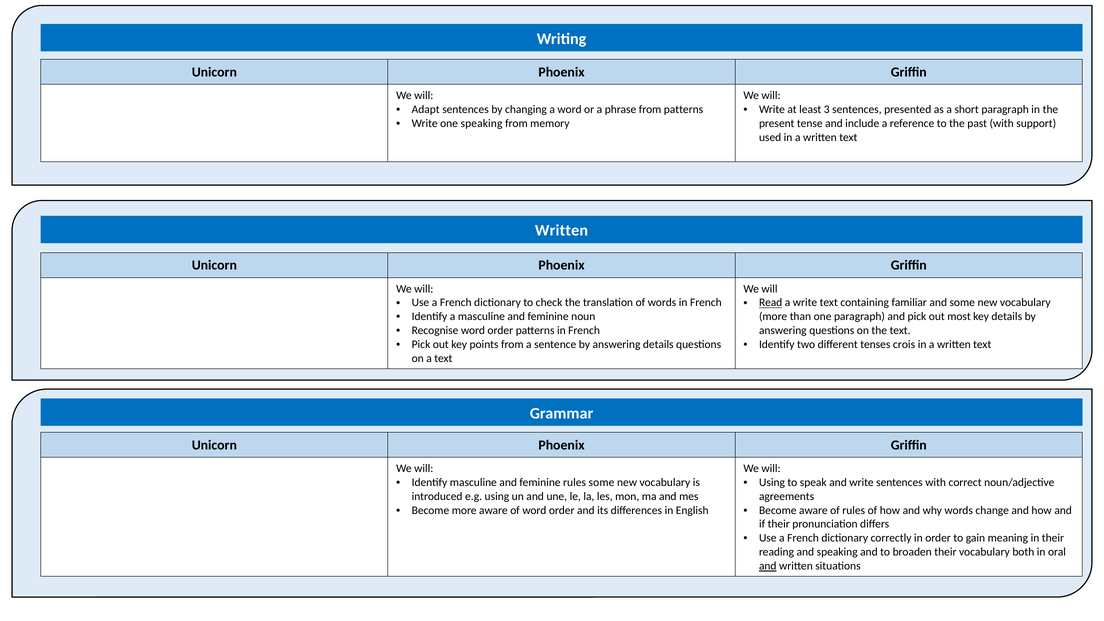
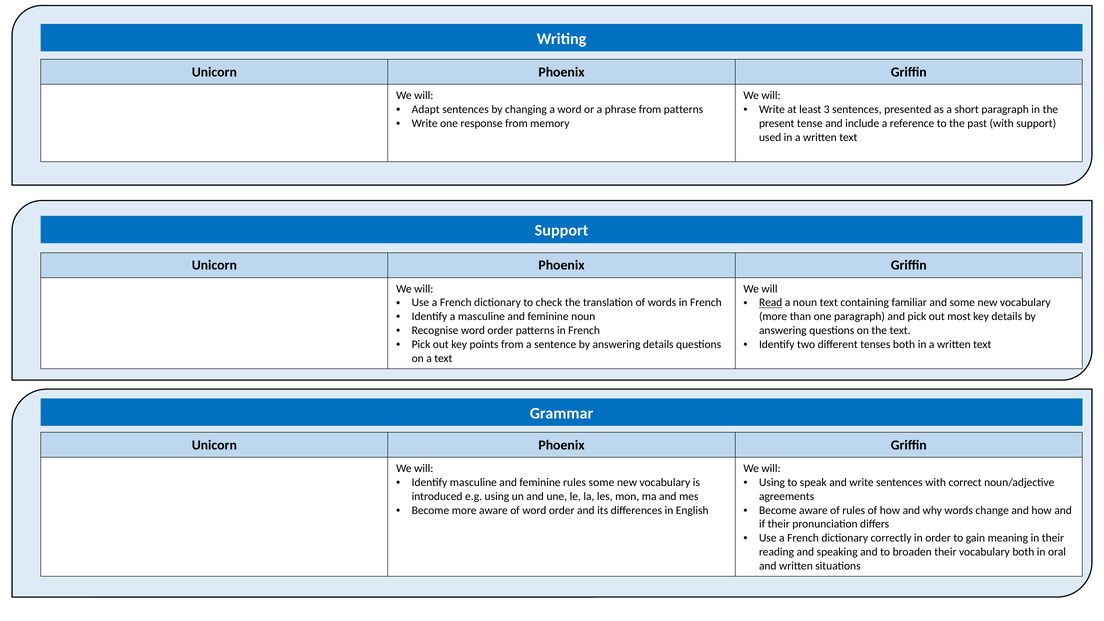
one speaking: speaking -> response
Written at (562, 231): Written -> Support
a write: write -> noun
tenses crois: crois -> both
and at (768, 566) underline: present -> none
